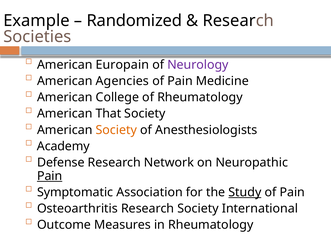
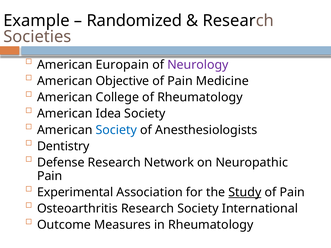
Agencies: Agencies -> Objective
That: That -> Idea
Society at (116, 130) colour: orange -> blue
Academy: Academy -> Dentistry
Pain at (50, 176) underline: present -> none
Symptomatic: Symptomatic -> Experimental
